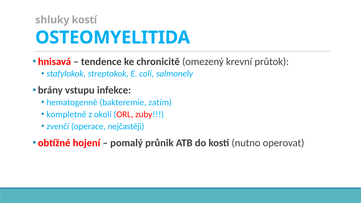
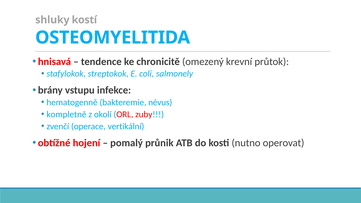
zatím: zatím -> névus
nejčastěji: nejčastěji -> vertikální
